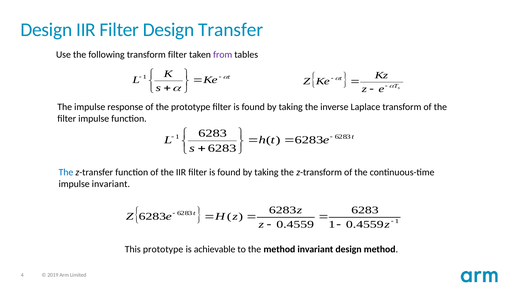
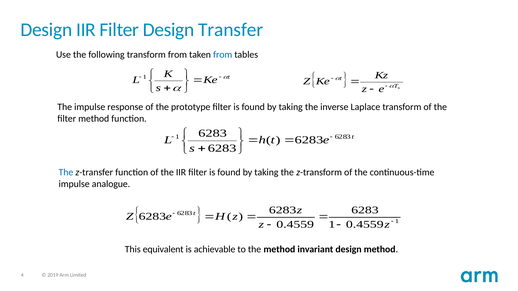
transform filter: filter -> from
from at (223, 55) colour: purple -> blue
filter impulse: impulse -> method
impulse invariant: invariant -> analogue
This prototype: prototype -> equivalent
